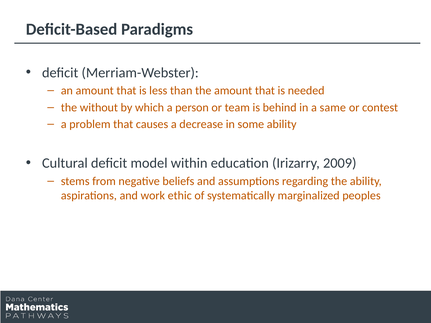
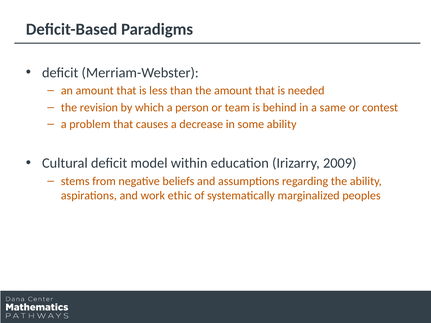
without: without -> revision
